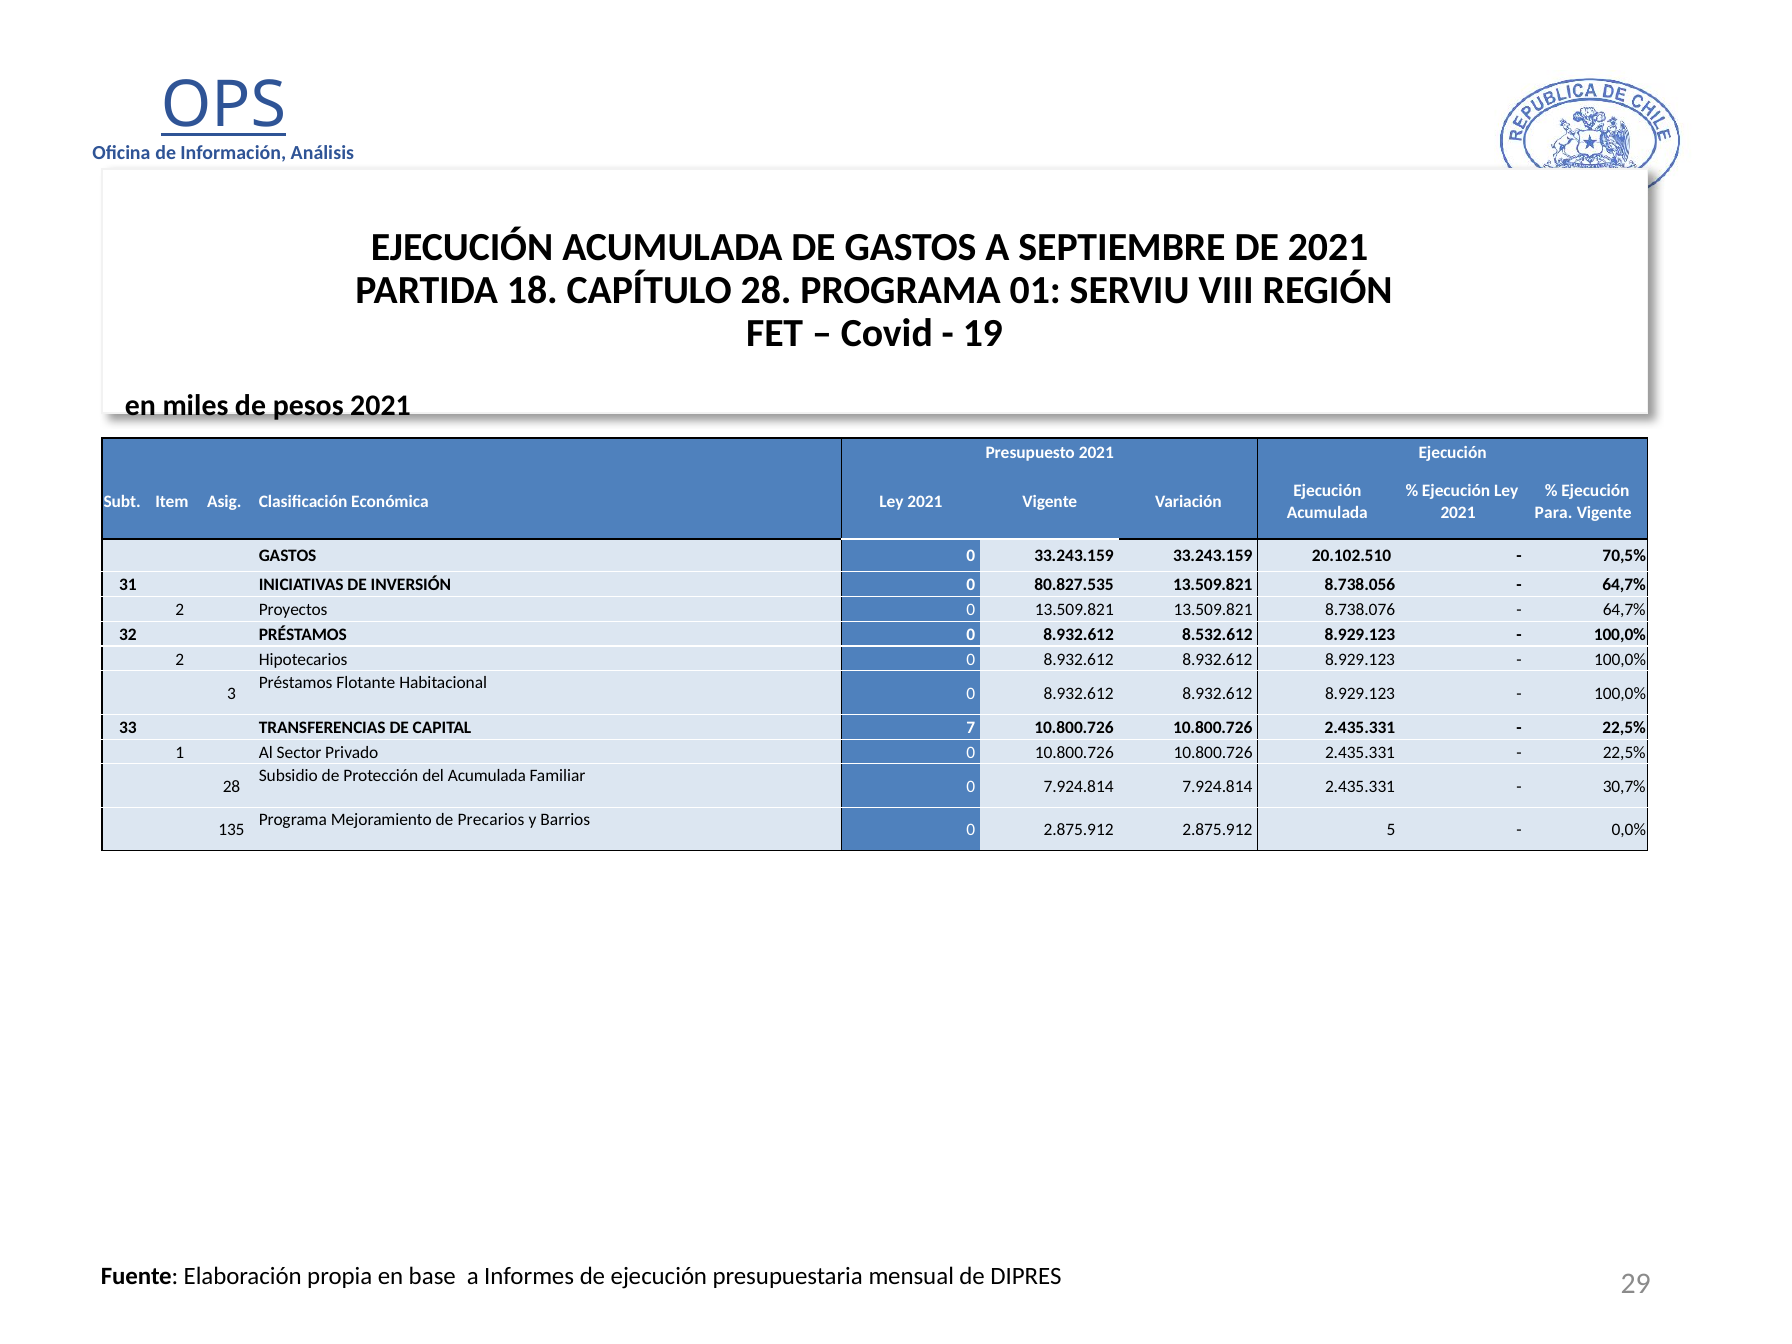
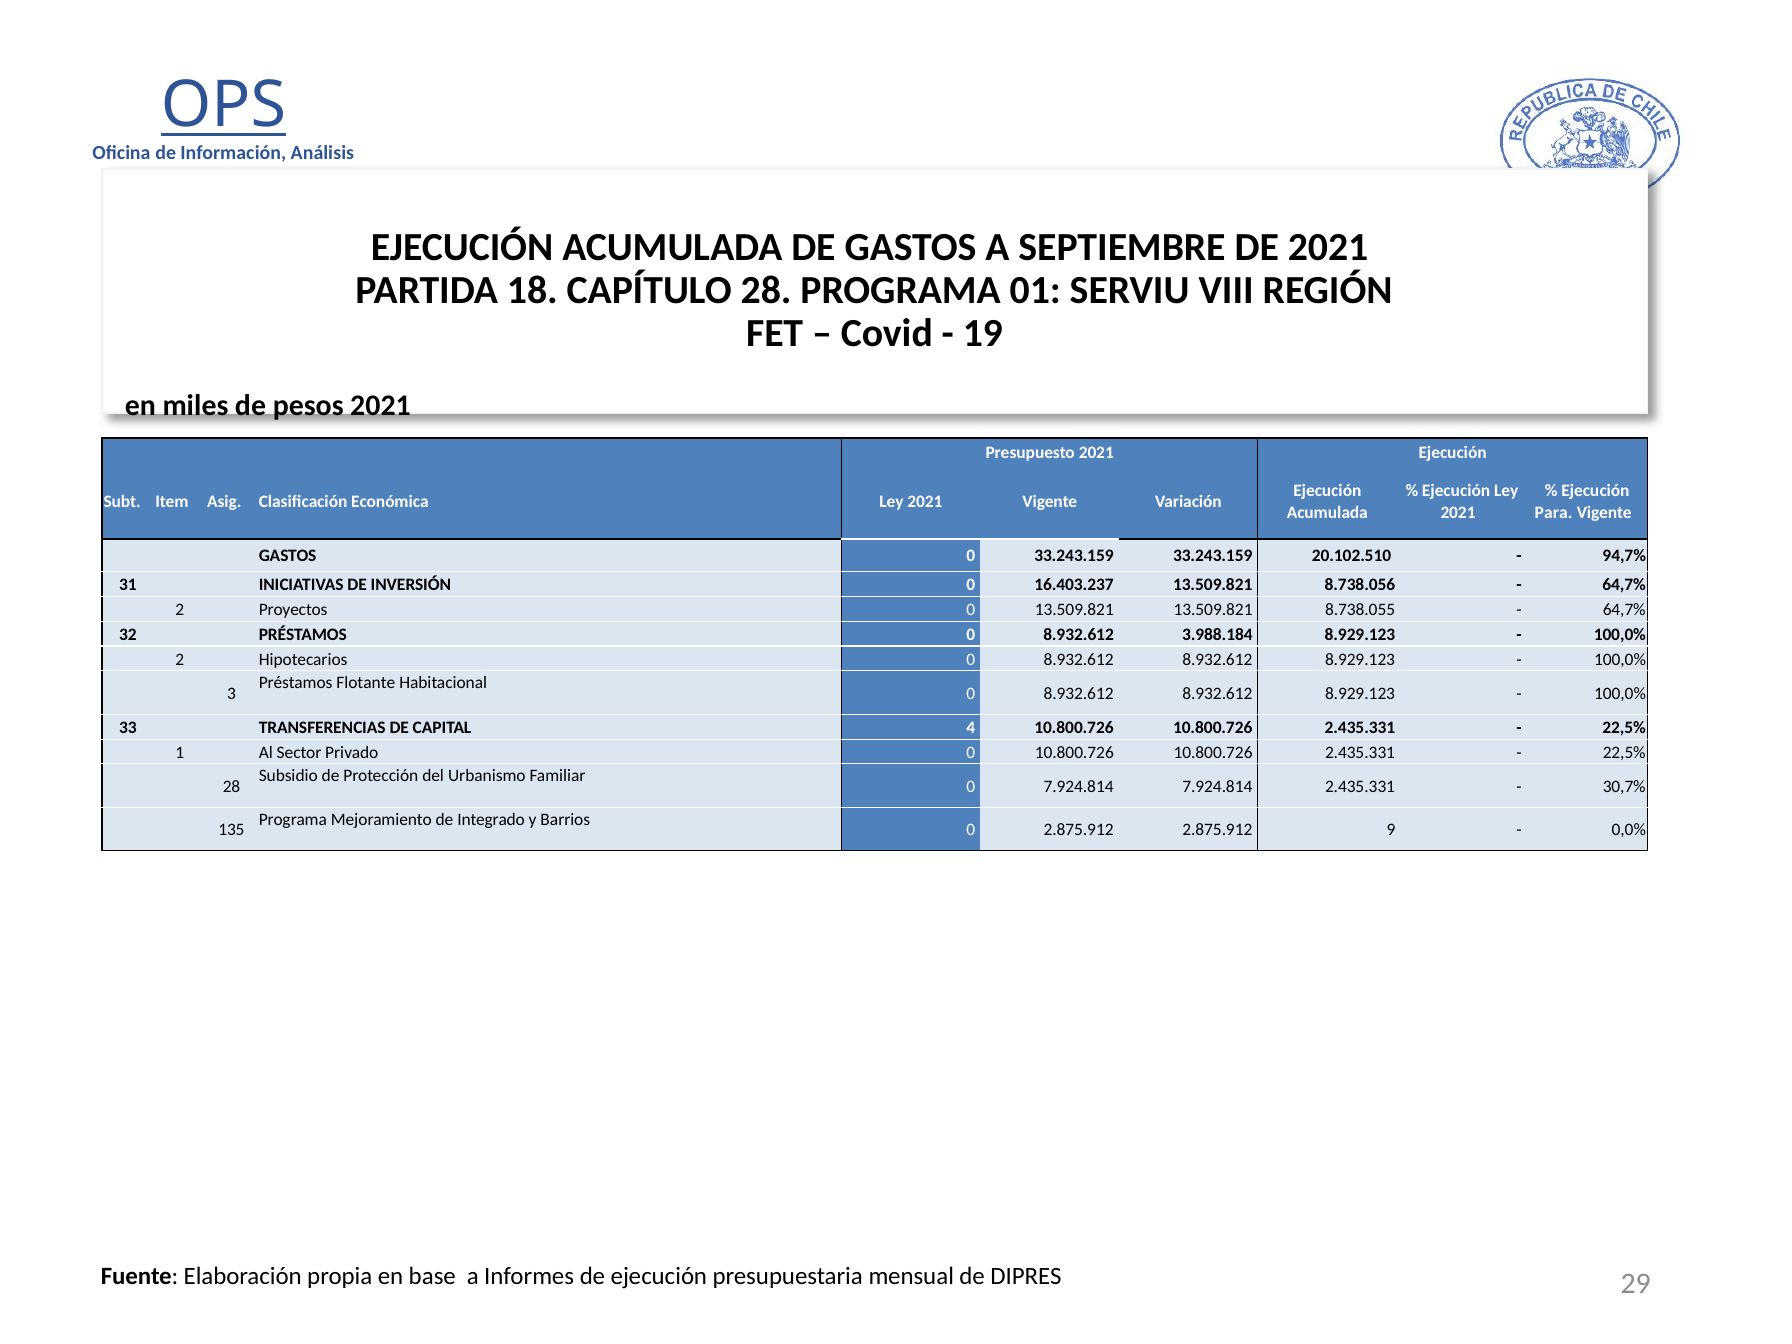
70,5%: 70,5% -> 94,7%
80.827.535: 80.827.535 -> 16.403.237
8.738.076: 8.738.076 -> 8.738.055
8.532.612: 8.532.612 -> 3.988.184
7: 7 -> 4
del Acumulada: Acumulada -> Urbanismo
Precarios: Precarios -> Integrado
5: 5 -> 9
